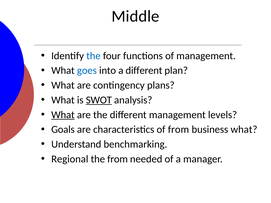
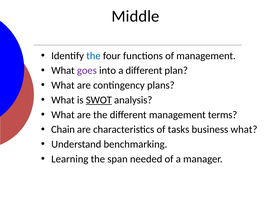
goes colour: blue -> purple
What at (63, 115) underline: present -> none
levels: levels -> terms
Goals: Goals -> Chain
of from: from -> tasks
Regional: Regional -> Learning
the from: from -> span
